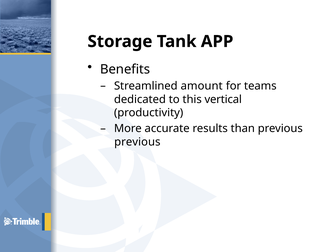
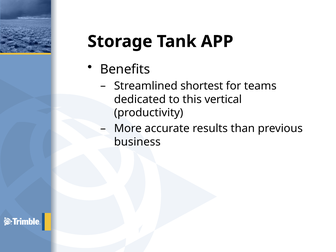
amount: amount -> shortest
previous at (137, 142): previous -> business
